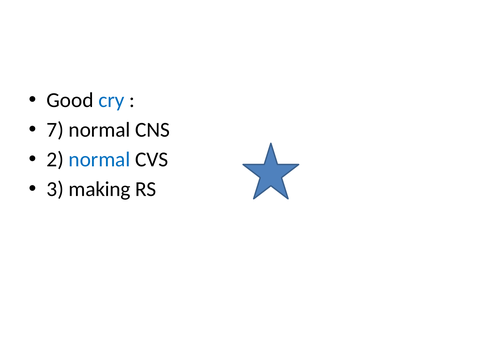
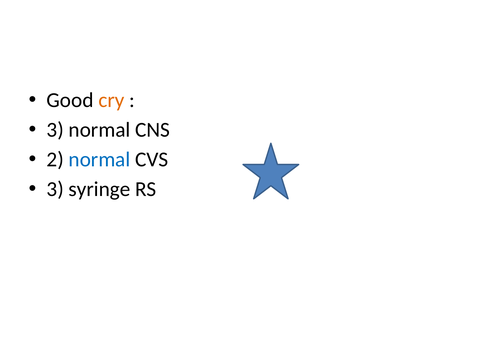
cry colour: blue -> orange
7 at (55, 130): 7 -> 3
making: making -> syringe
